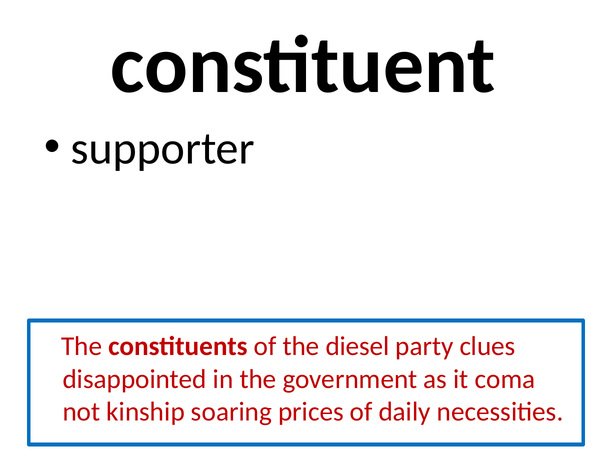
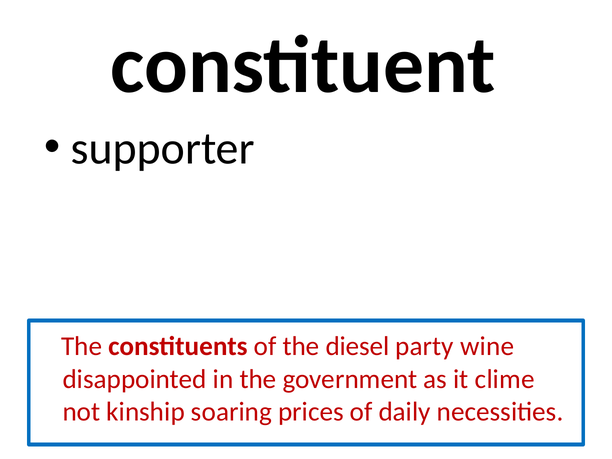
clues: clues -> wine
coma: coma -> clime
